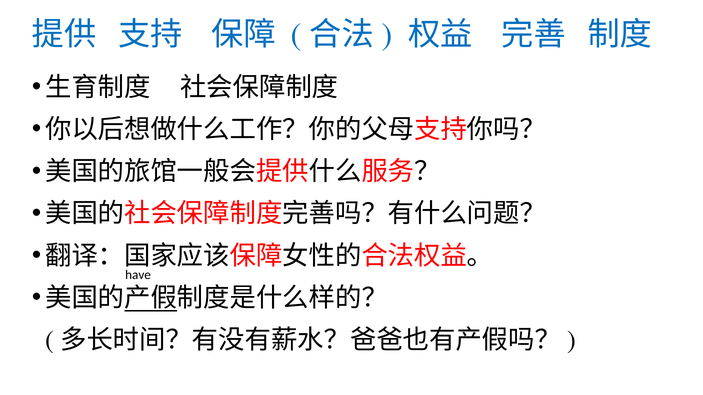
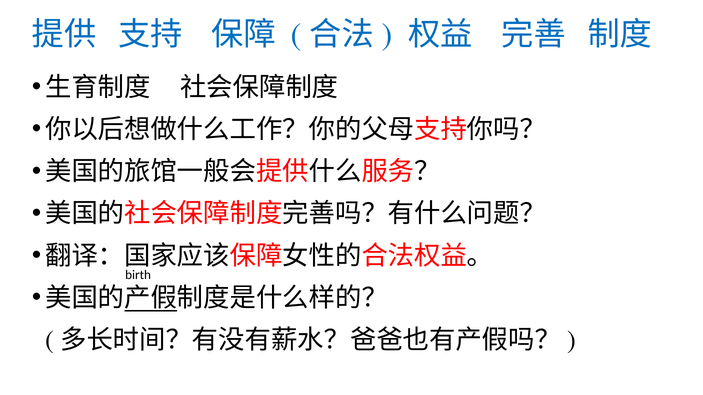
have: have -> birth
